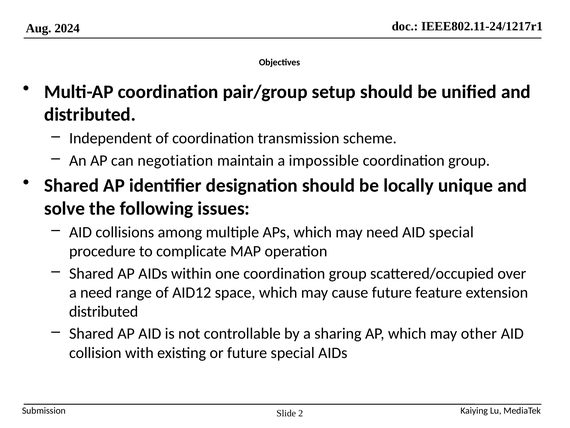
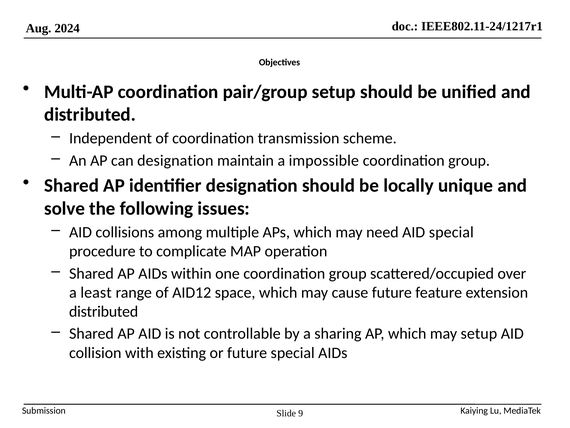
can negotiation: negotiation -> designation
a need: need -> least
may other: other -> setup
2: 2 -> 9
